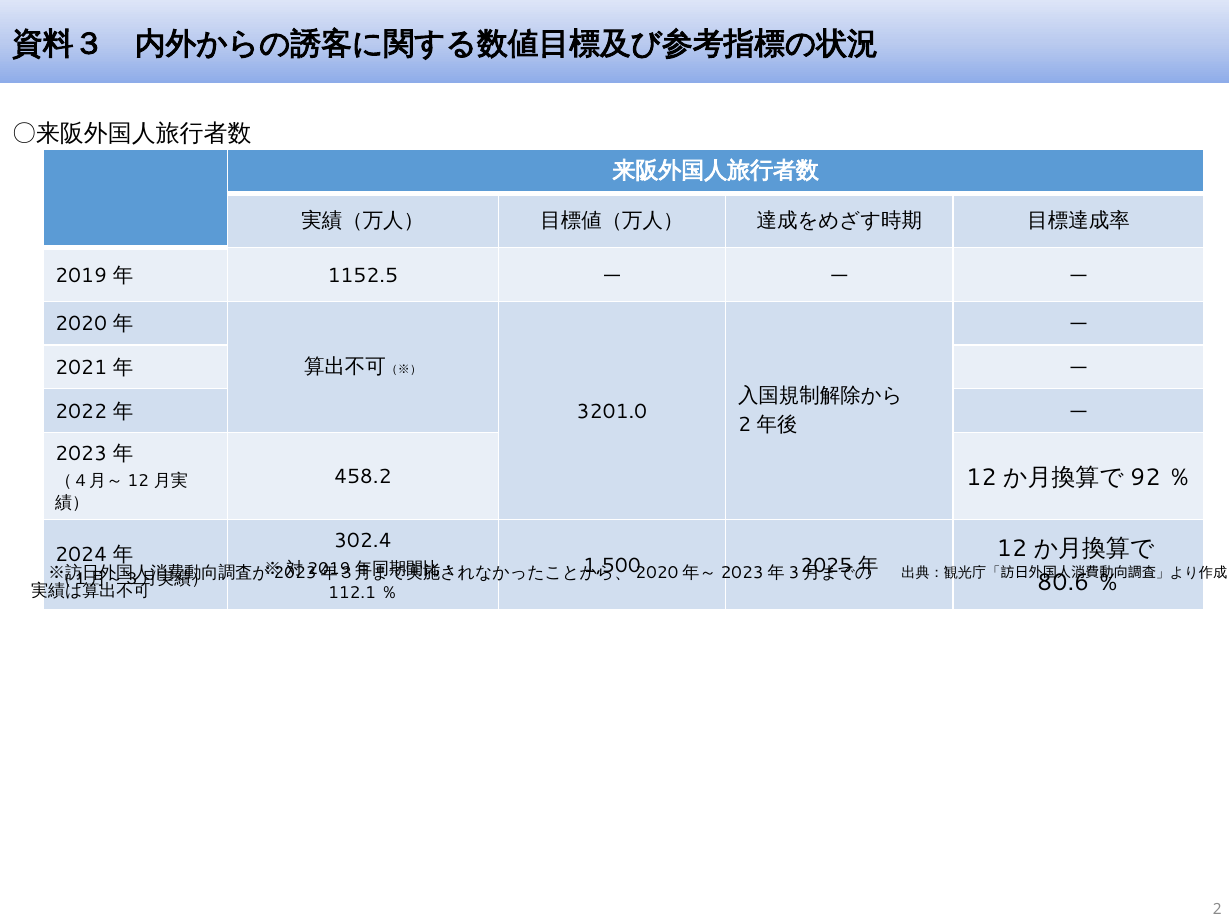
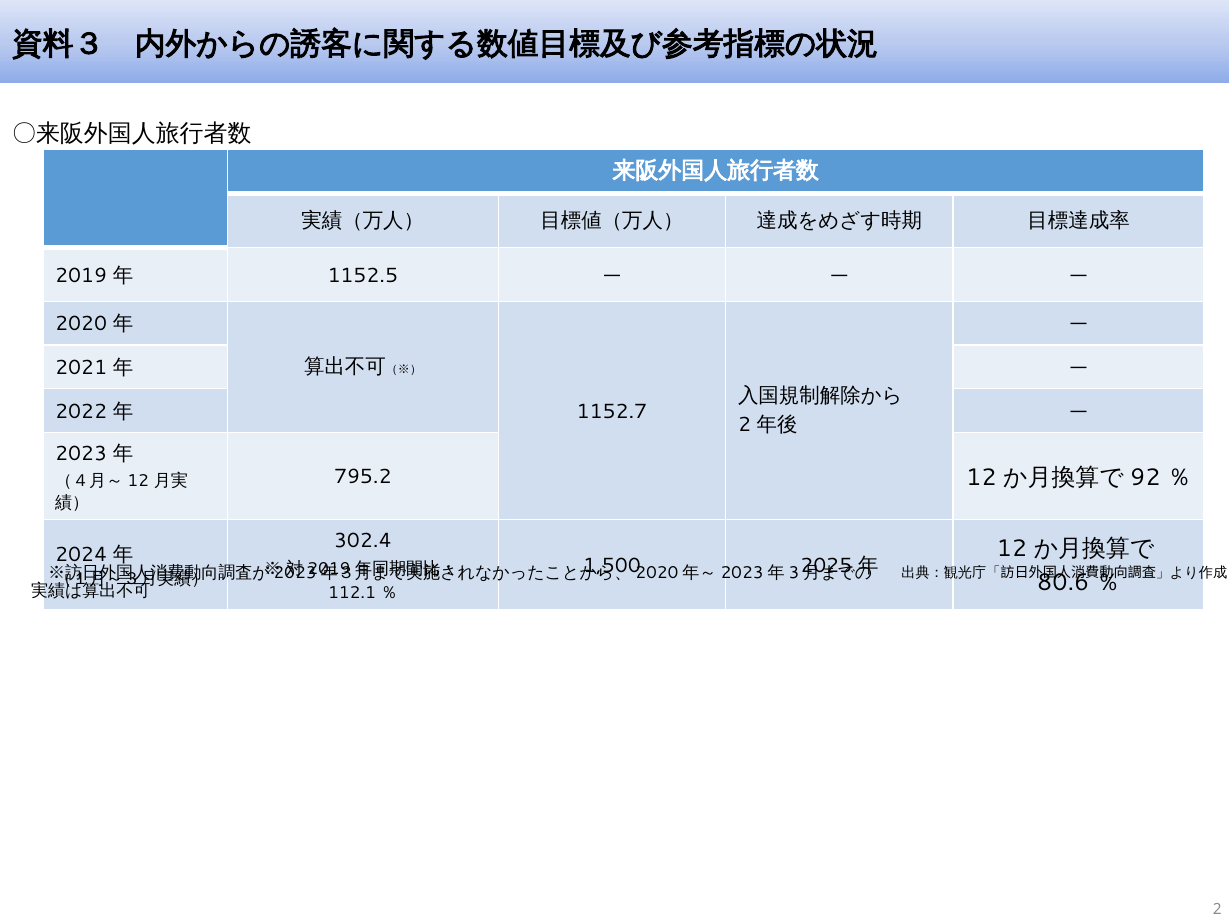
3201.0: 3201.0 -> 1152.7
458.2: 458.2 -> 795.2
